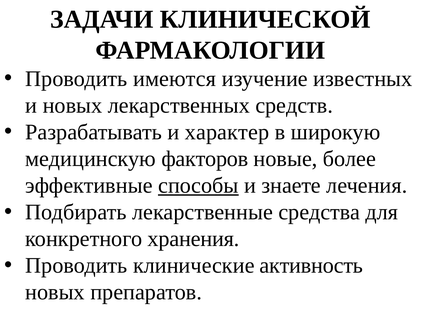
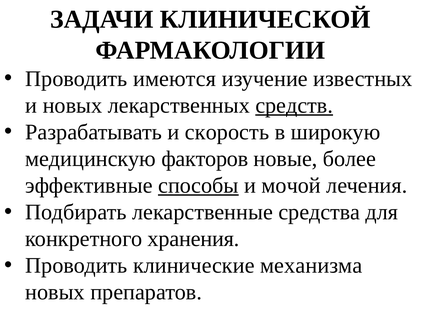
средств underline: none -> present
характер: характер -> скорость
знаете: знаете -> мочой
активность: активность -> механизма
